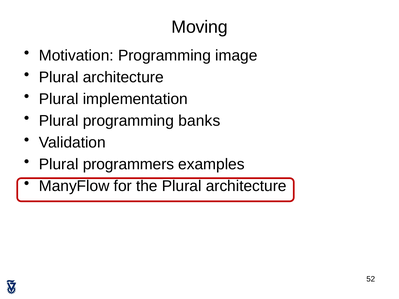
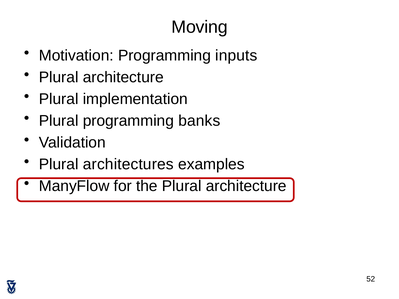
image: image -> inputs
programmers: programmers -> architectures
